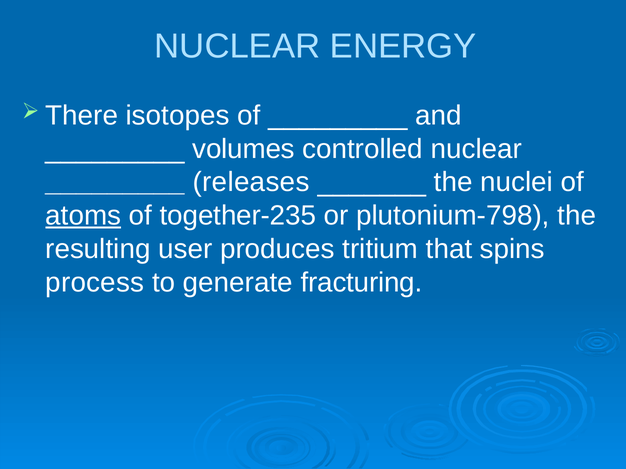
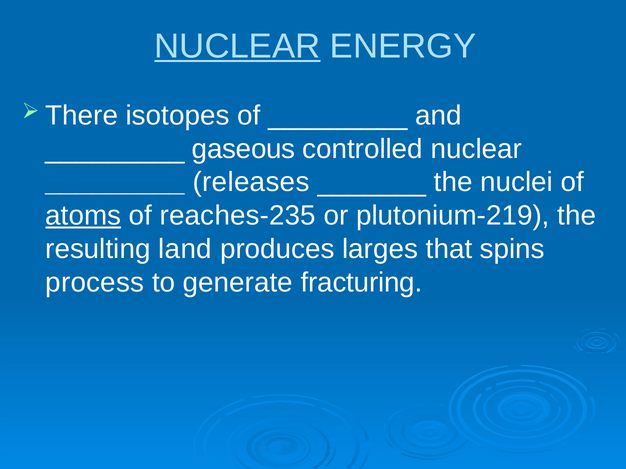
NUCLEAR at (237, 46) underline: none -> present
volumes: volumes -> gaseous
together-235: together-235 -> reaches-235
plutonium-798: plutonium-798 -> plutonium-219
user: user -> land
tritium: tritium -> larges
